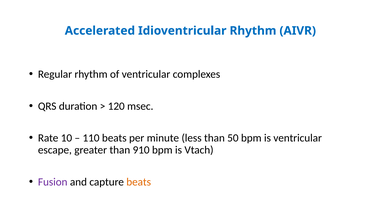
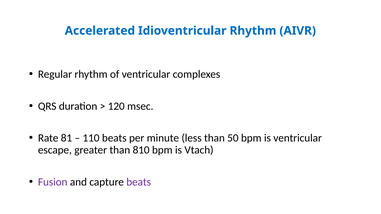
10: 10 -> 81
910: 910 -> 810
beats at (139, 182) colour: orange -> purple
